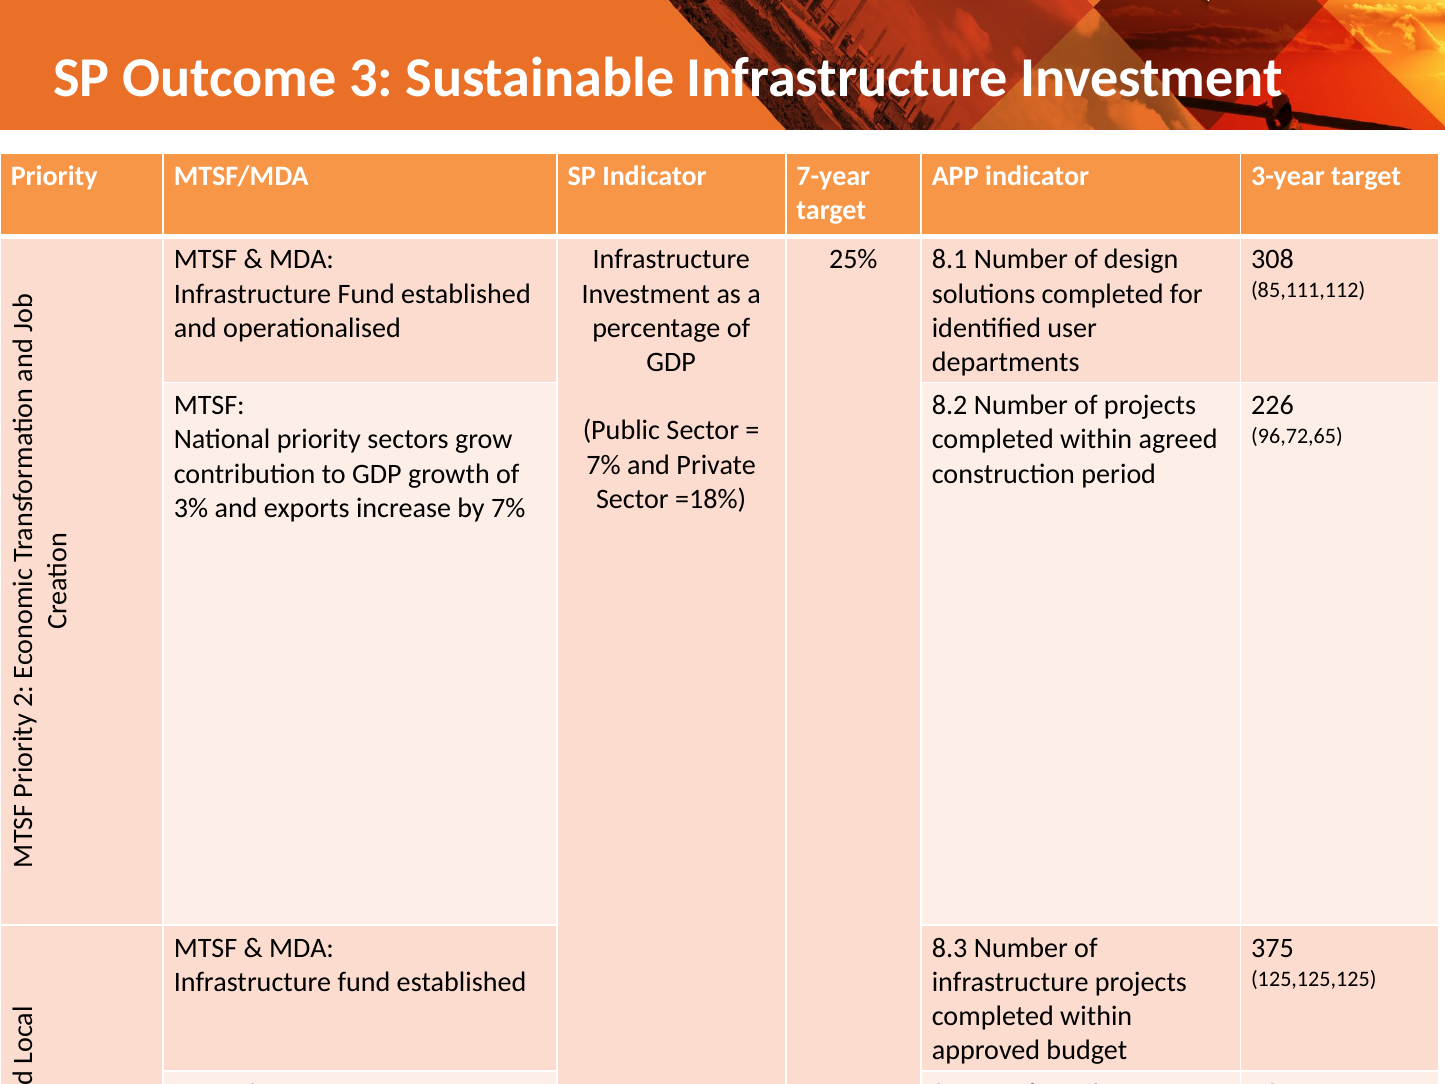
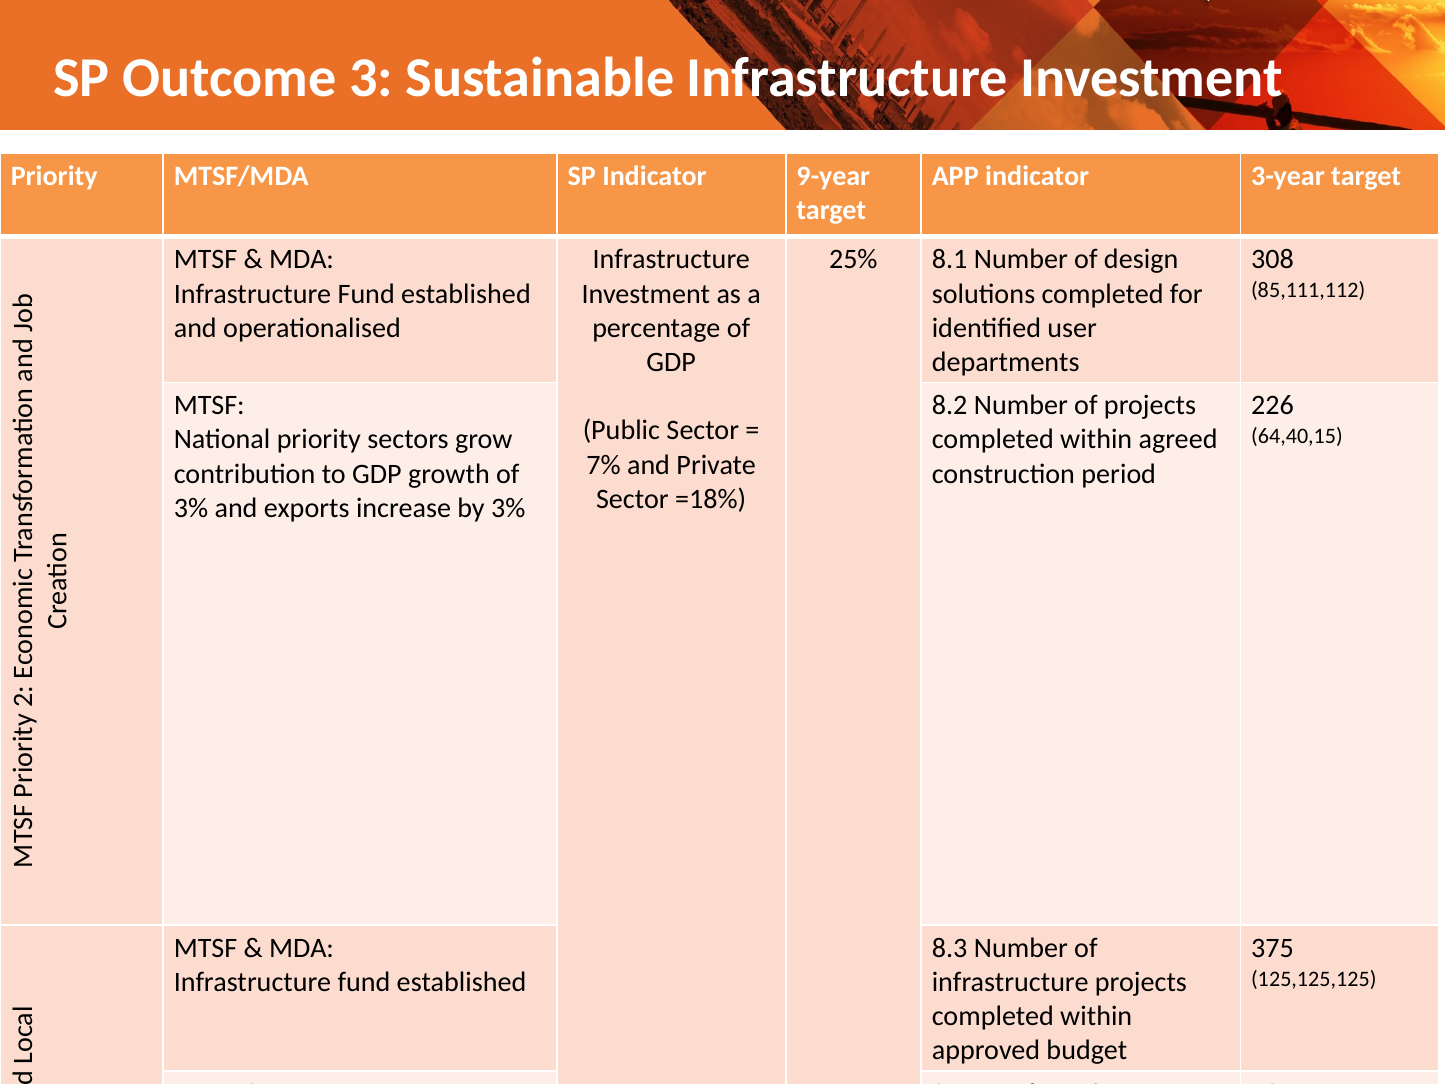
7-year: 7-year -> 9-year
96,72,65: 96,72,65 -> 64,40,15
by 7%: 7% -> 3%
